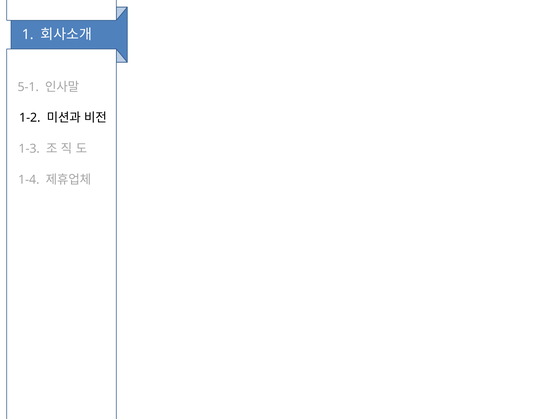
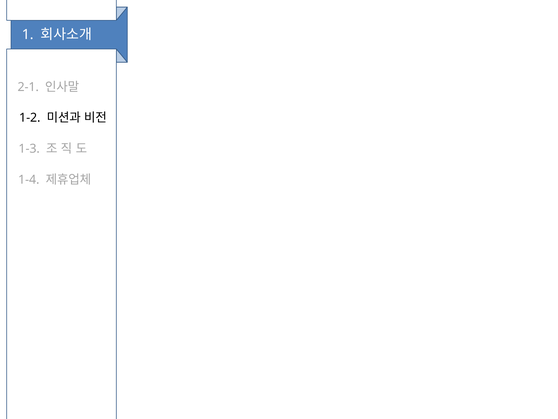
5-1: 5-1 -> 2-1
